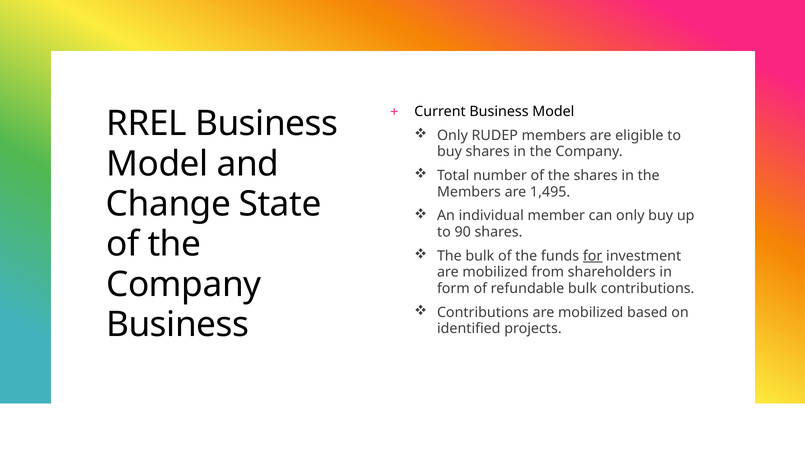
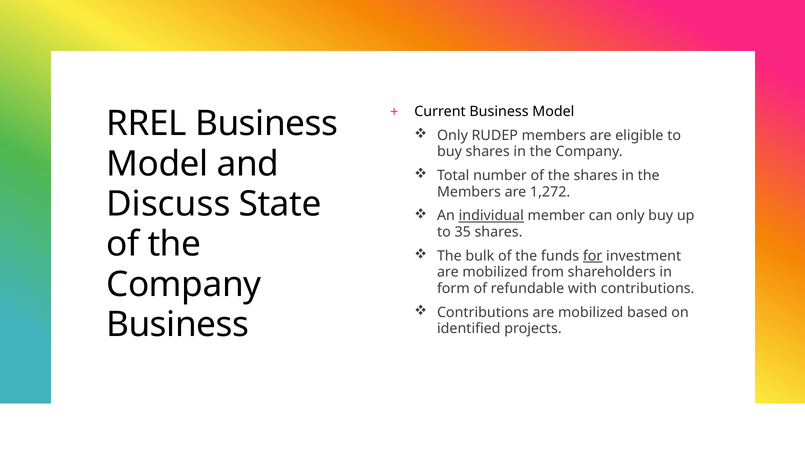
1,495: 1,495 -> 1,272
Change: Change -> Discuss
individual underline: none -> present
90: 90 -> 35
refundable bulk: bulk -> with
